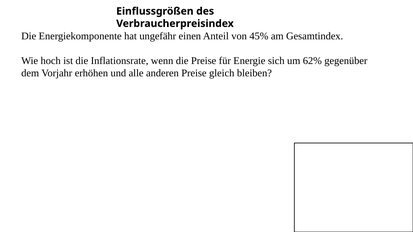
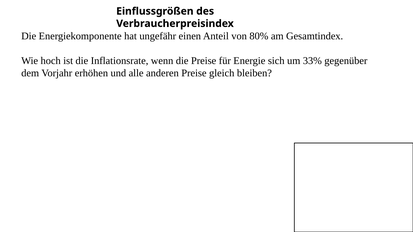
45%: 45% -> 80%
62%: 62% -> 33%
